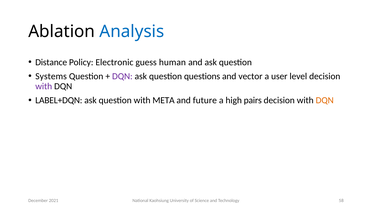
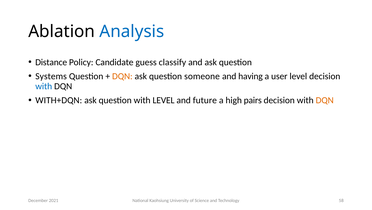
Electronic: Electronic -> Candidate
human: human -> classify
DQN at (122, 76) colour: purple -> orange
questions: questions -> someone
vector: vector -> having
with at (44, 86) colour: purple -> blue
LABEL+DQN: LABEL+DQN -> WITH+DQN
with META: META -> LEVEL
